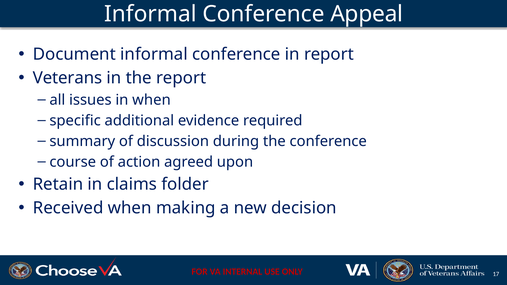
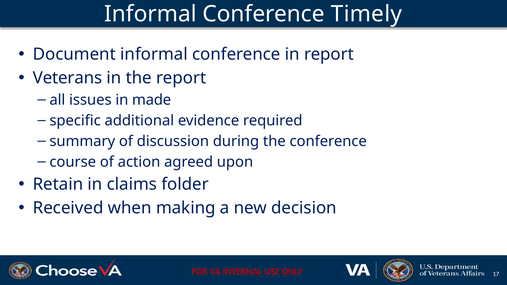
Appeal: Appeal -> Timely
in when: when -> made
